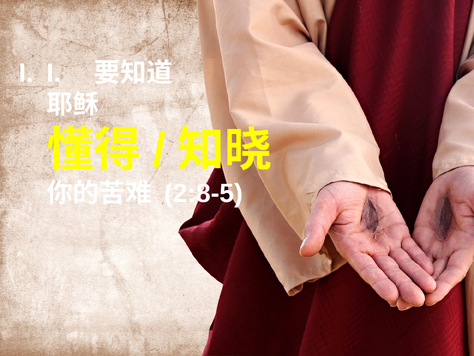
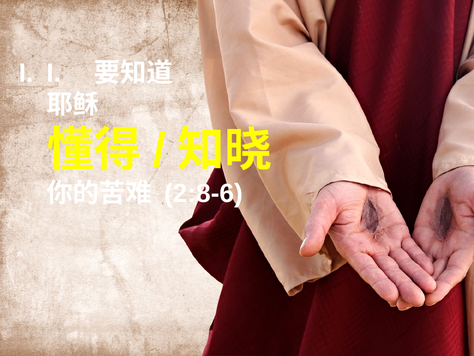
2:8-5: 2:8-5 -> 2:8-6
